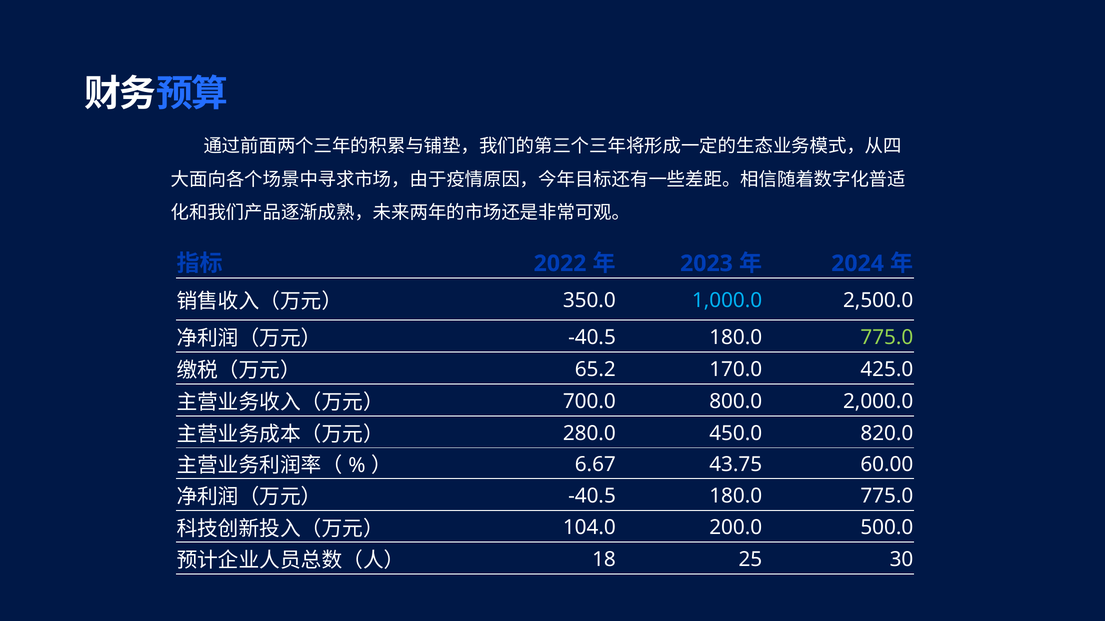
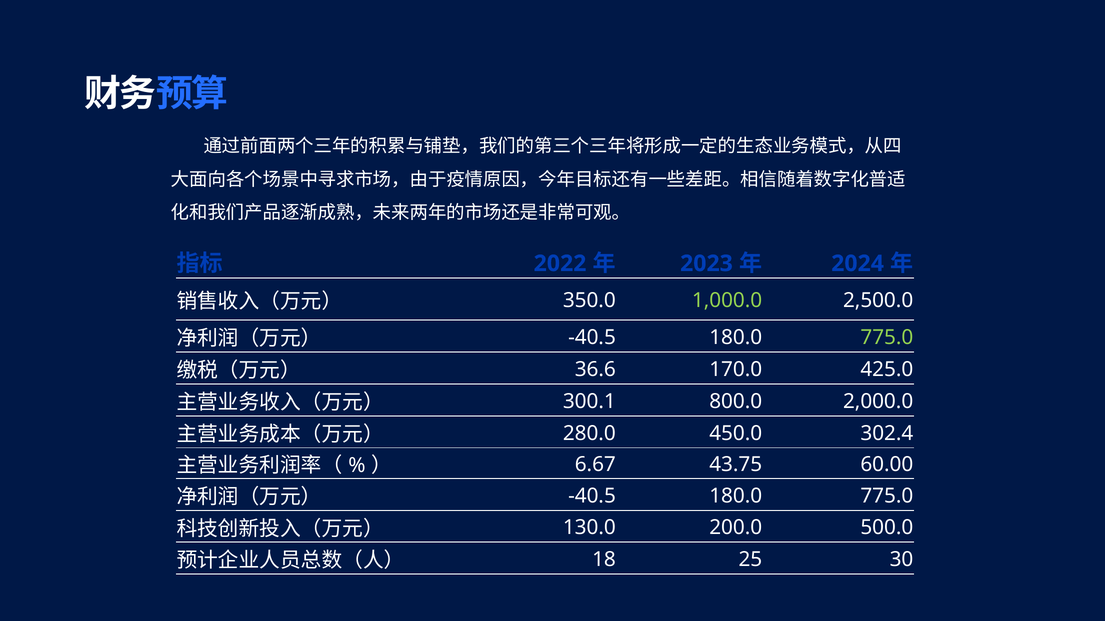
1,000.0 colour: light blue -> light green
65.2: 65.2 -> 36.6
700.0: 700.0 -> 300.1
820.0: 820.0 -> 302.4
104.0: 104.0 -> 130.0
